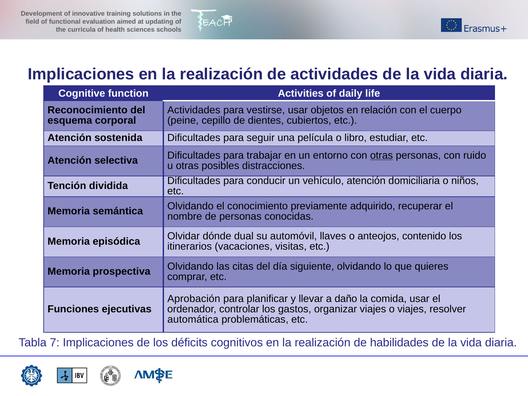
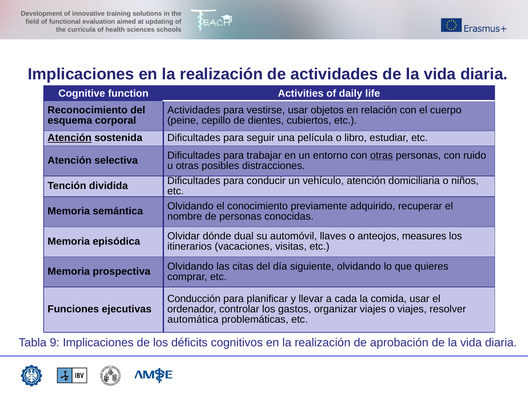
Atención at (70, 138) underline: none -> present
contenido: contenido -> measures
Aprobación: Aprobación -> Conducción
daño: daño -> cada
7: 7 -> 9
habilidades: habilidades -> aprobación
